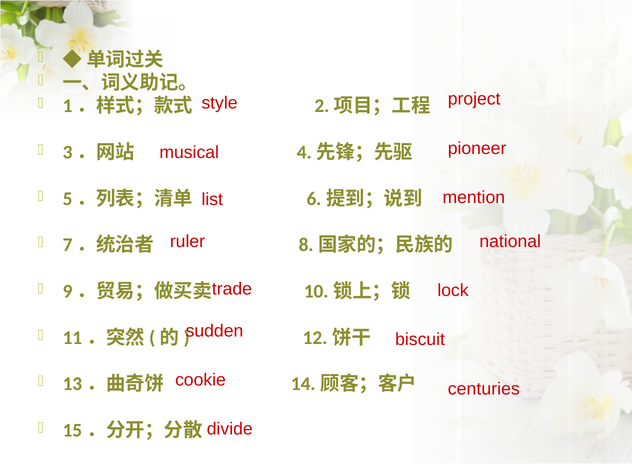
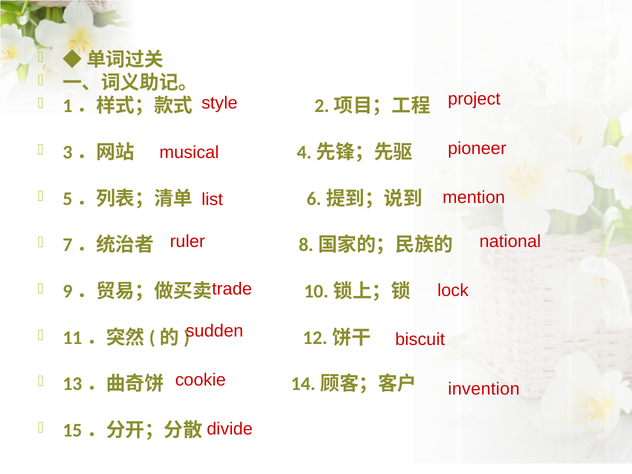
centuries: centuries -> invention
